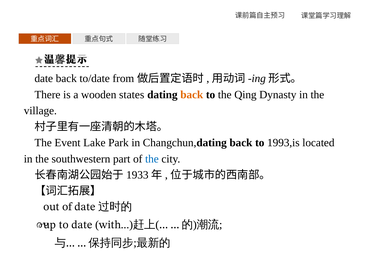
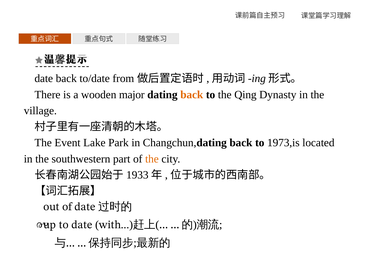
states: states -> major
1993,is: 1993,is -> 1973,is
the at (152, 159) colour: blue -> orange
